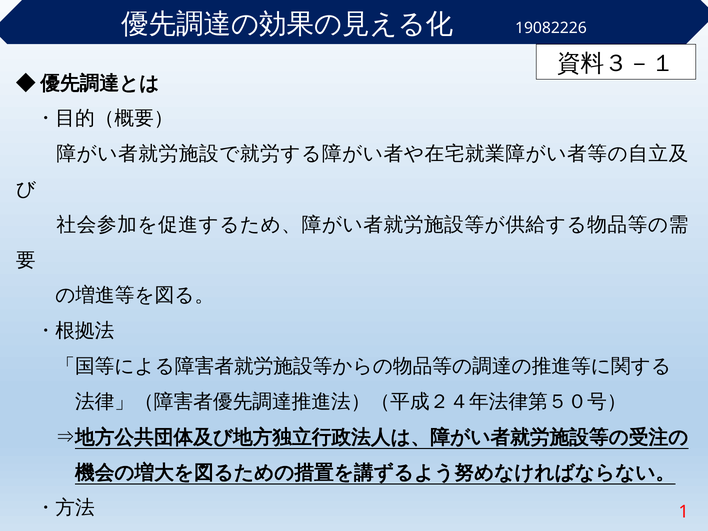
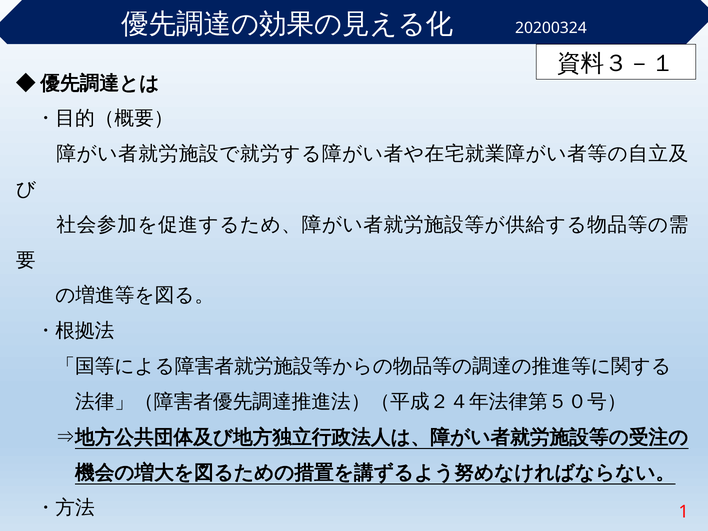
19082226: 19082226 -> 20200324
